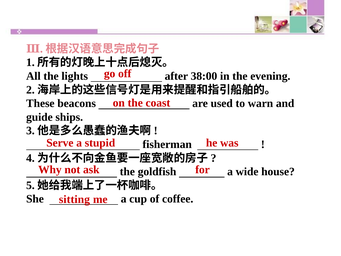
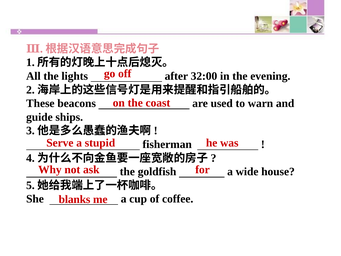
38:00: 38:00 -> 32:00
sitting: sitting -> blanks
